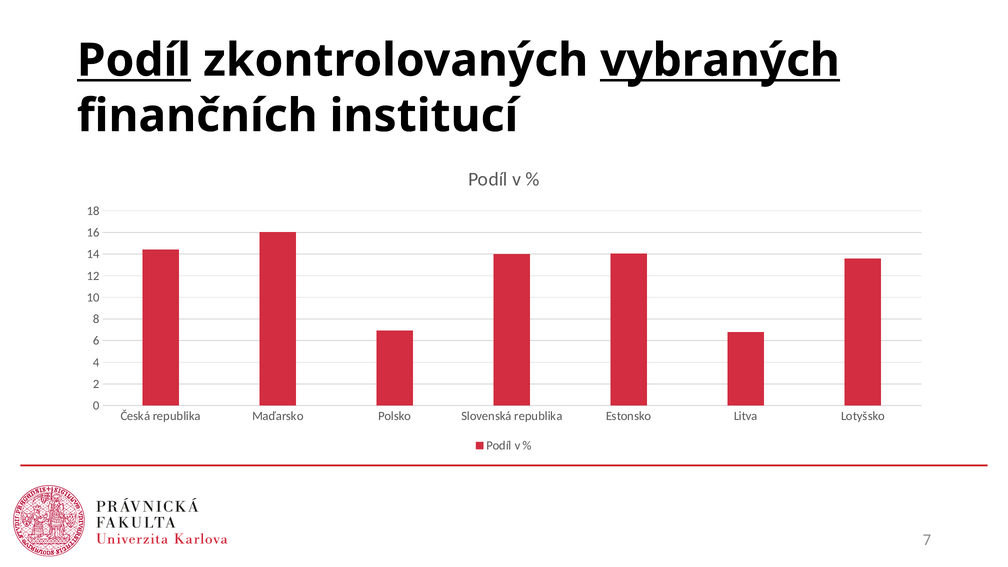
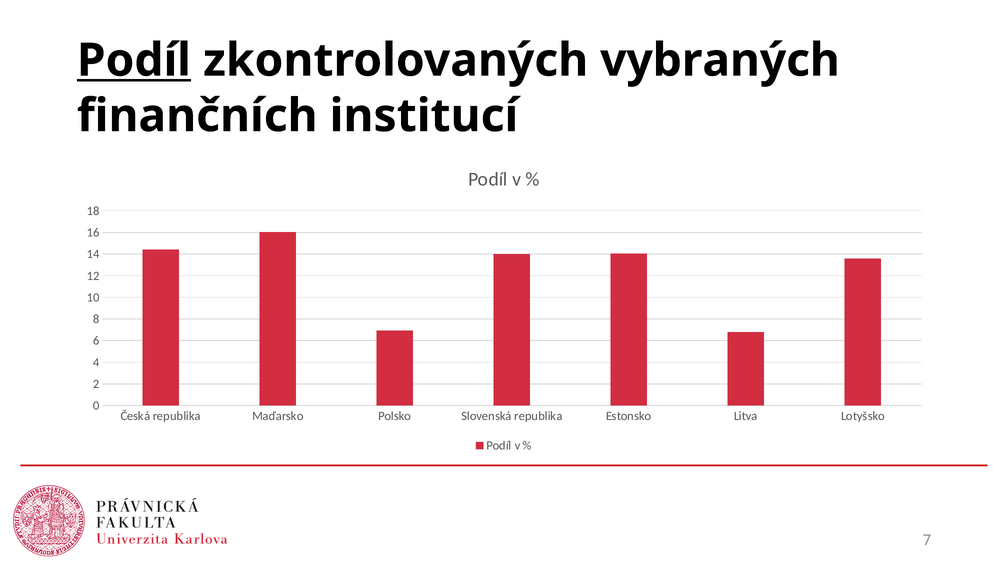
vybraných underline: present -> none
